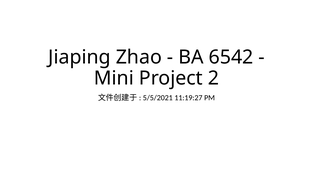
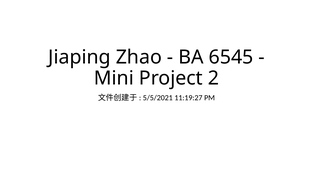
6542: 6542 -> 6545
